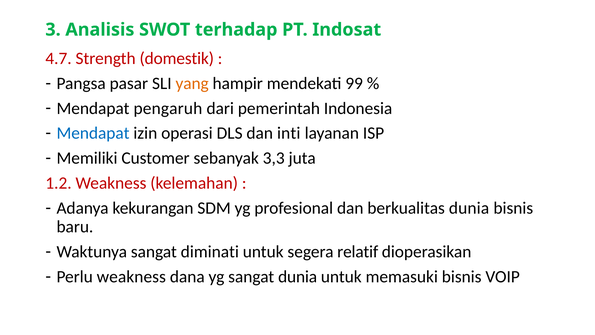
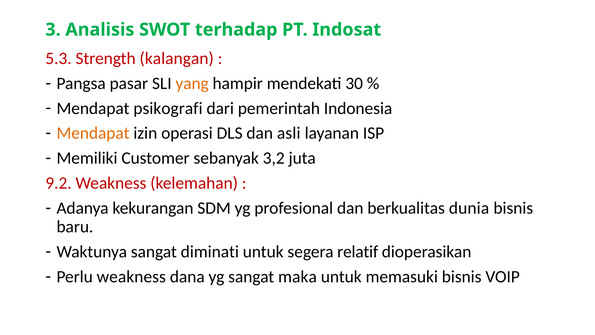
4.7: 4.7 -> 5.3
domestik: domestik -> kalangan
99: 99 -> 30
pengaruh: pengaruh -> psikografi
Mendapat at (93, 133) colour: blue -> orange
inti: inti -> asli
3,3: 3,3 -> 3,2
1.2: 1.2 -> 9.2
sangat dunia: dunia -> maka
